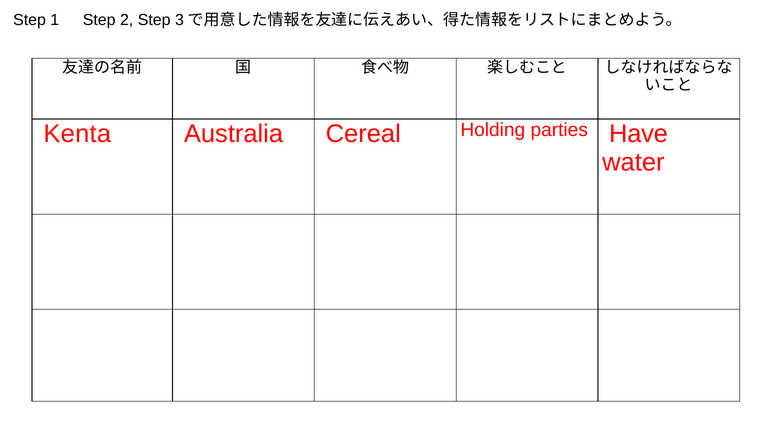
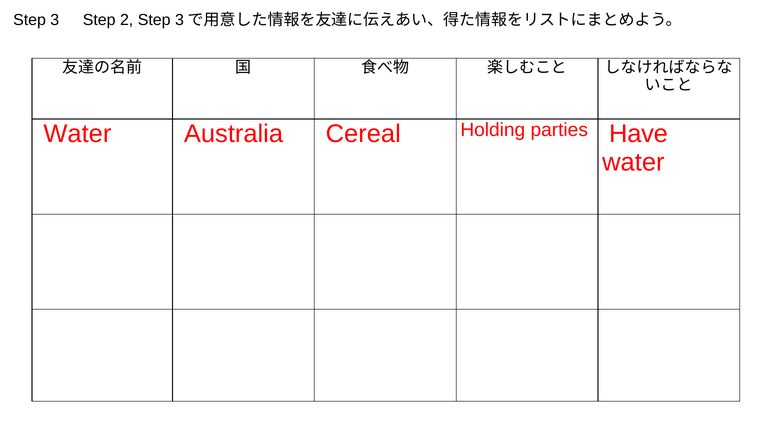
1: 1 -> 3
Kenta at (77, 134): Kenta -> Water
